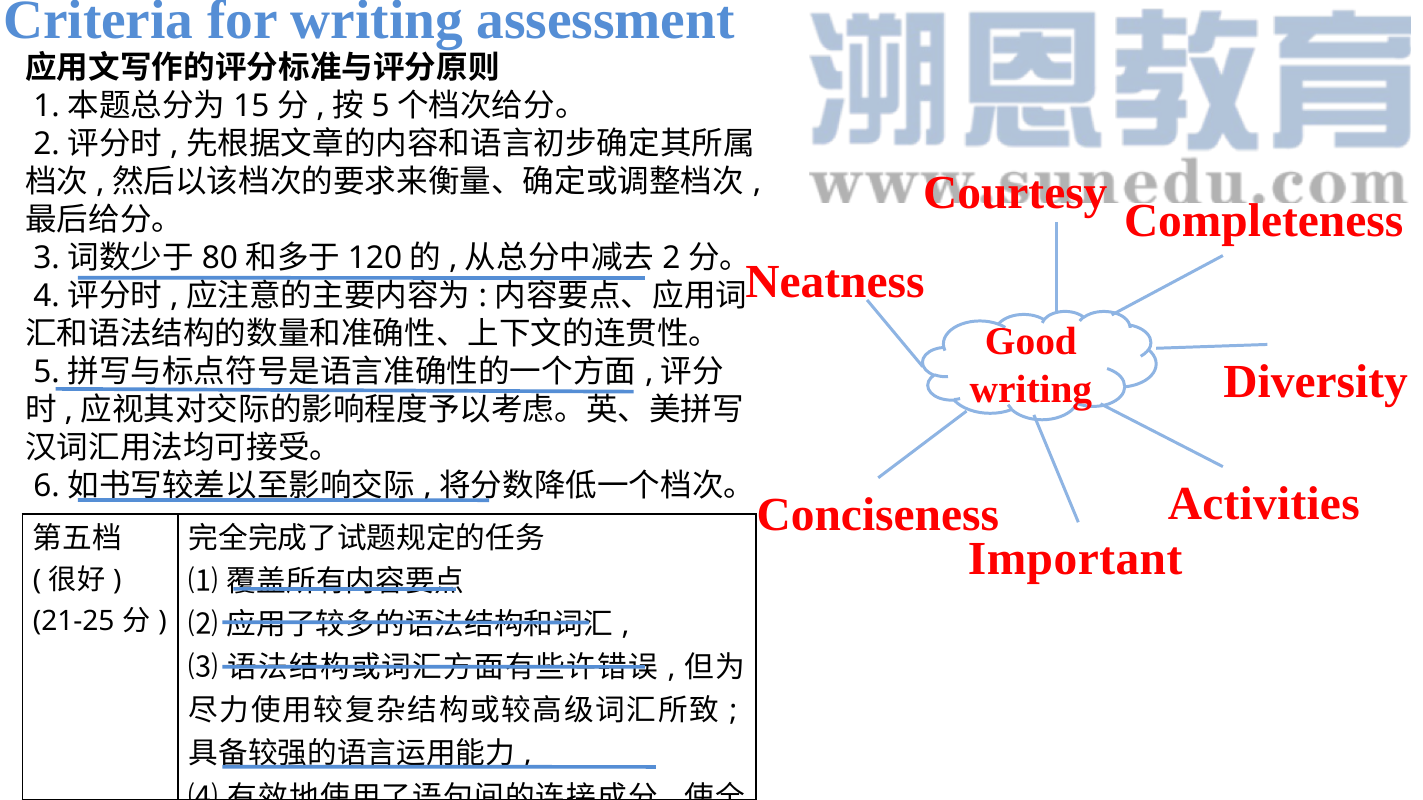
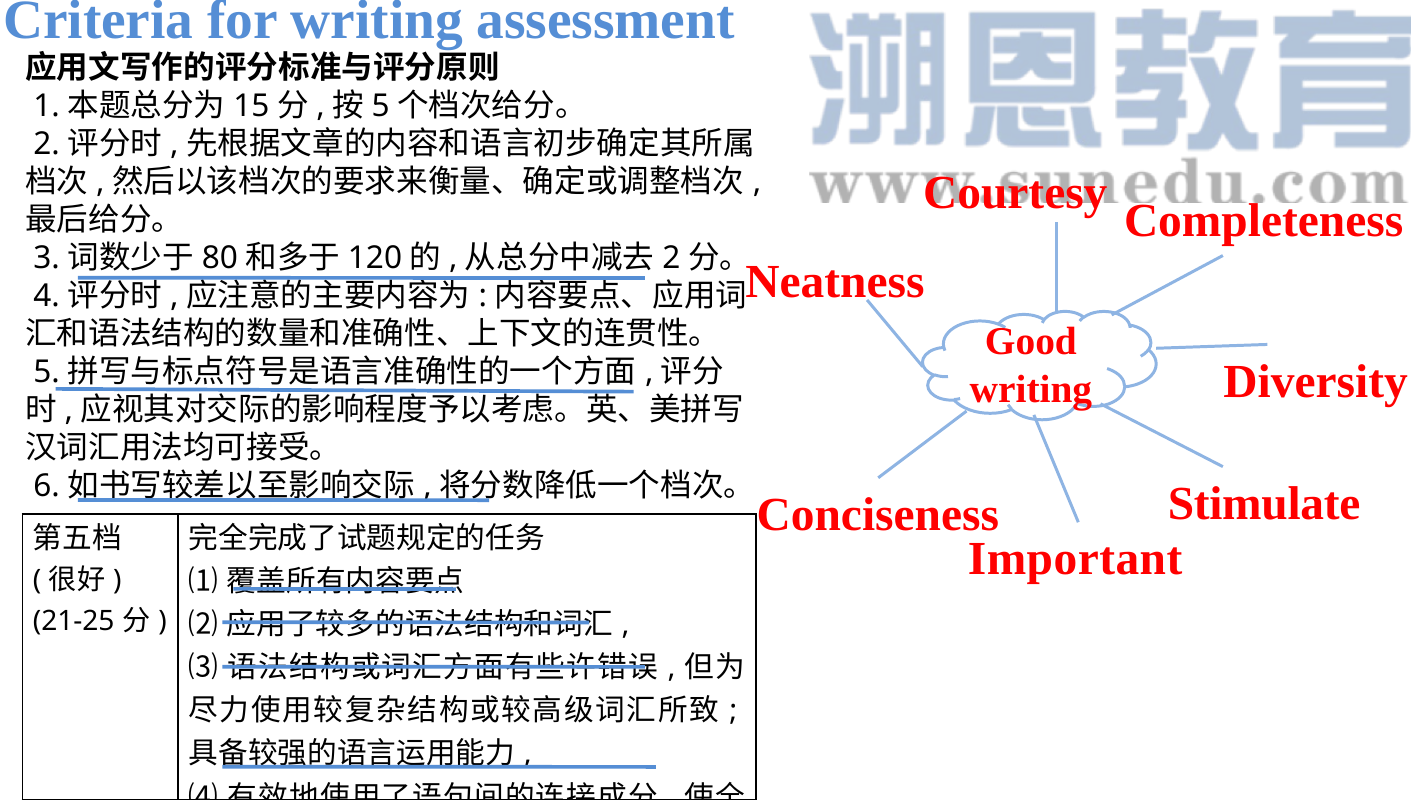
Activities: Activities -> Stimulate
